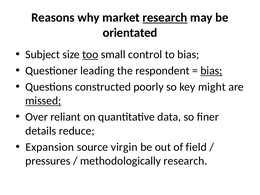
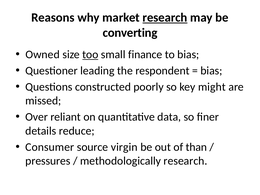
orientated: orientated -> converting
Subject: Subject -> Owned
control: control -> finance
bias at (211, 71) underline: present -> none
missed underline: present -> none
Expansion: Expansion -> Consumer
field: field -> than
